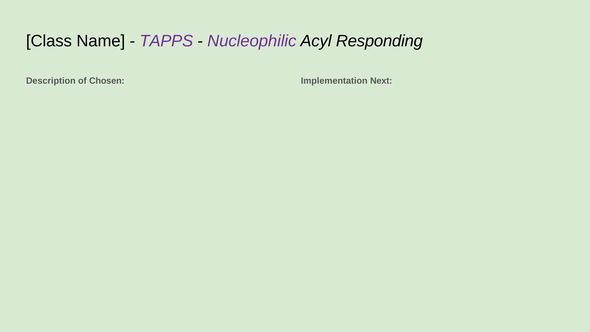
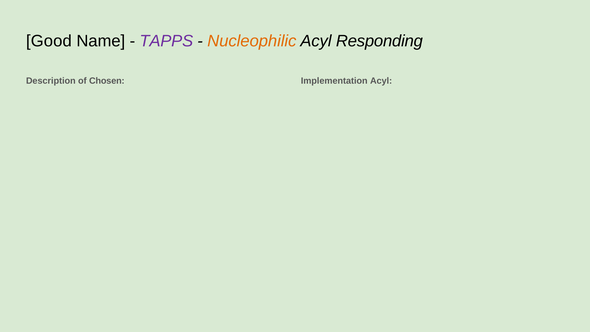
Class: Class -> Good
Nucleophilic colour: purple -> orange
Implementation Next: Next -> Acyl
